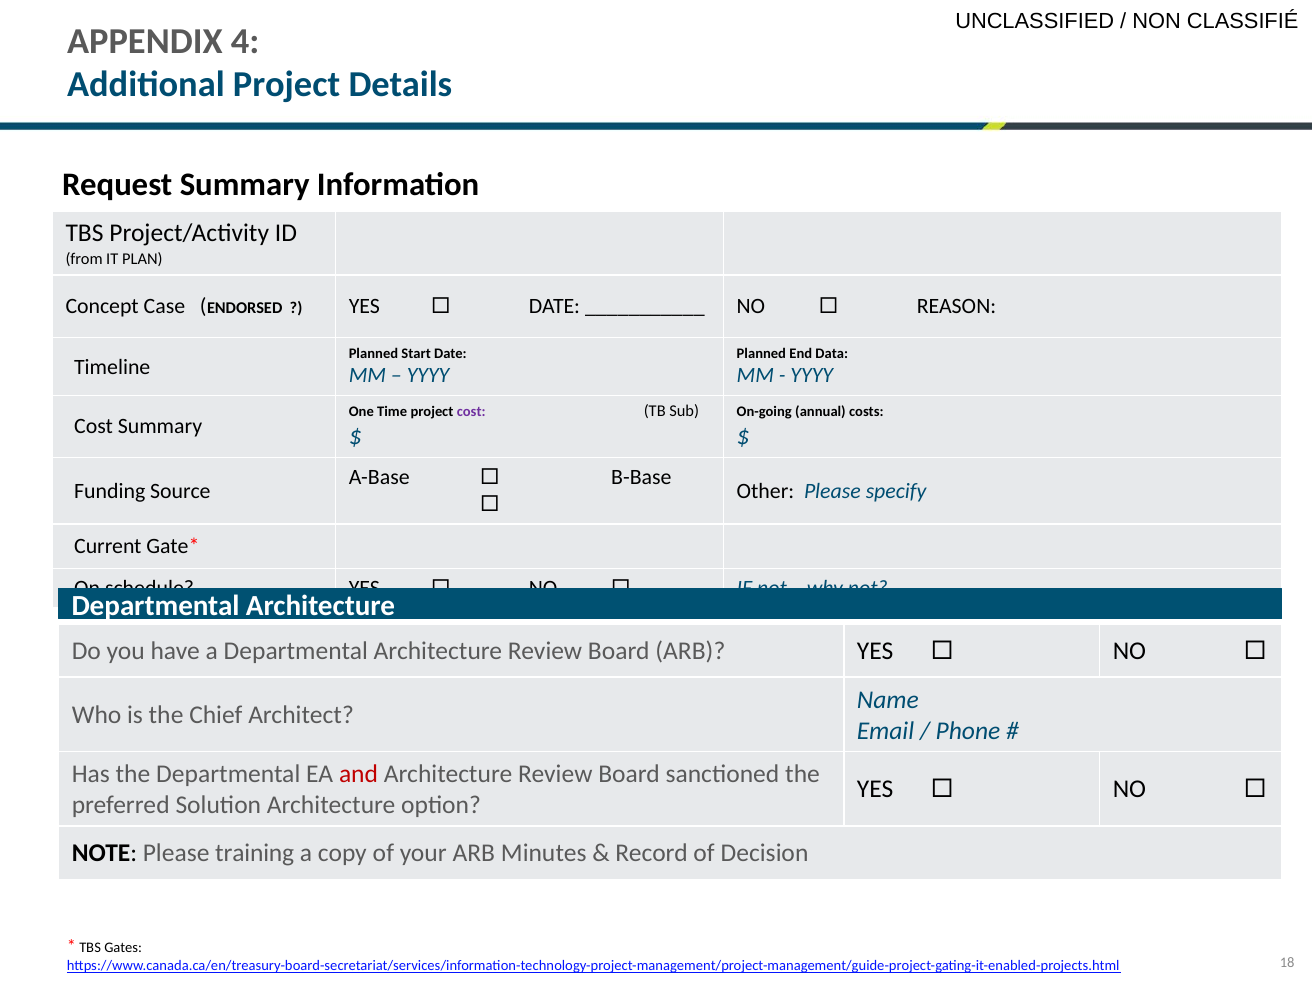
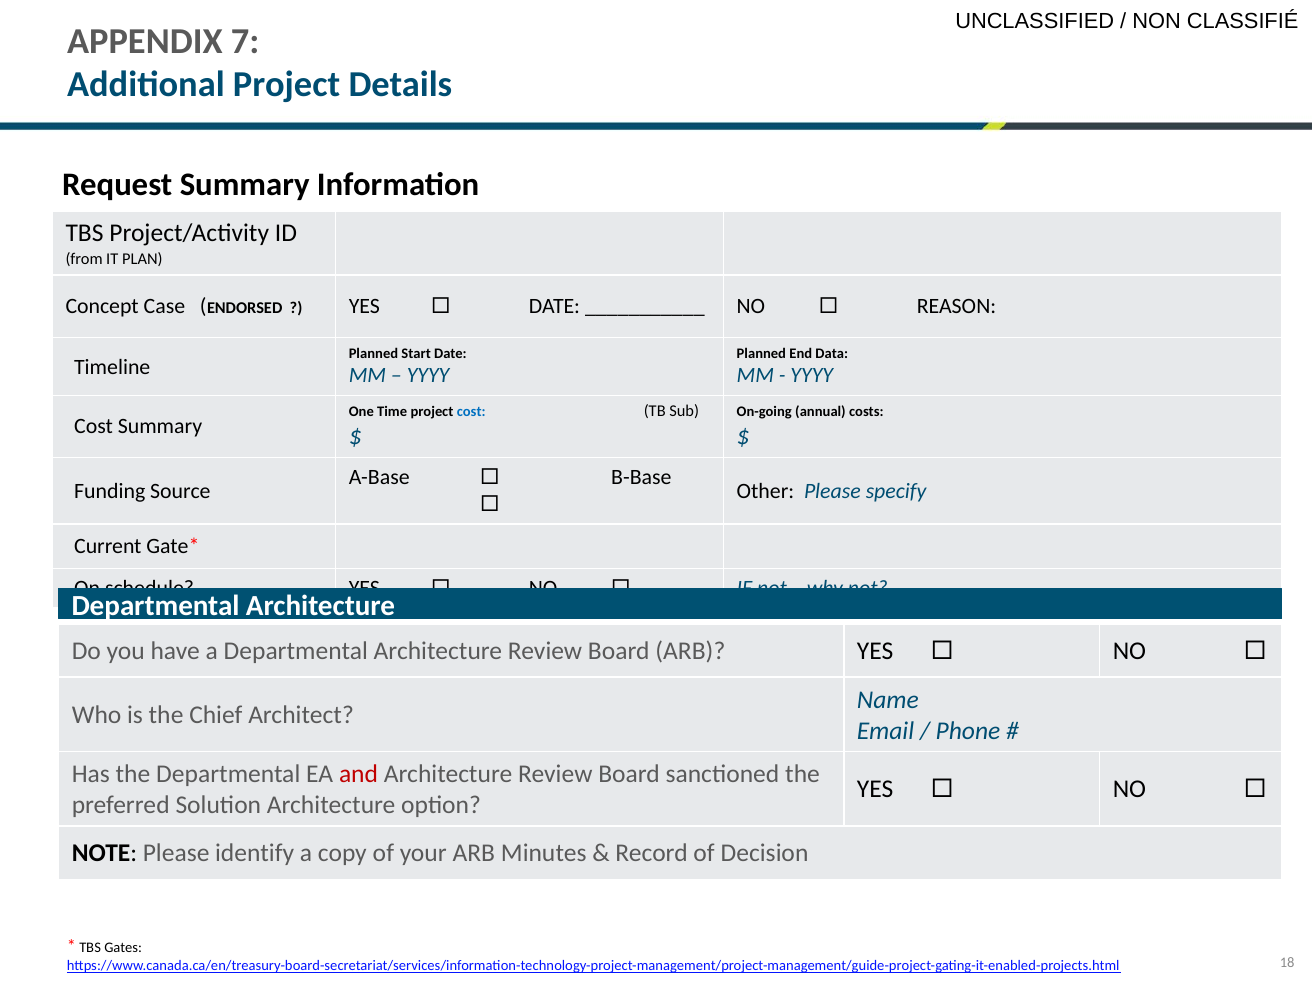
4: 4 -> 7
cost at (471, 411) colour: purple -> blue
training: training -> identify
